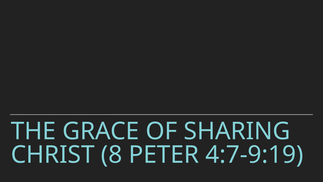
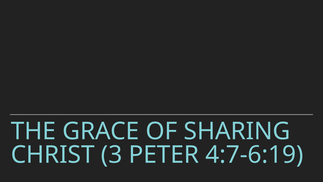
8: 8 -> 3
4:7-9:19: 4:7-9:19 -> 4:7-6:19
